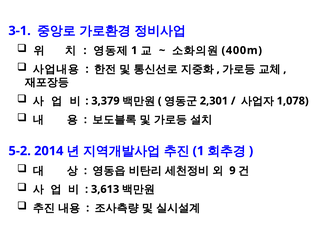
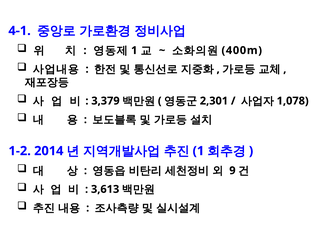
3-1: 3-1 -> 4-1
5-2: 5-2 -> 1-2
